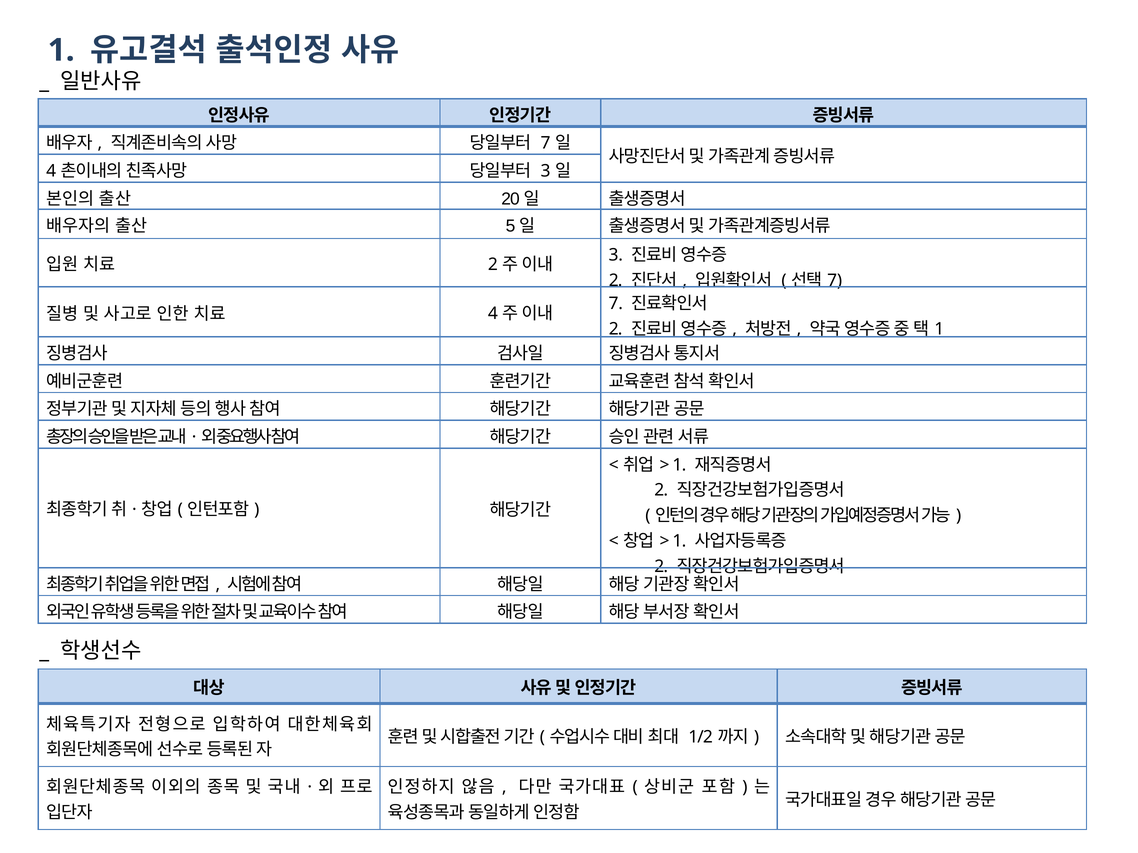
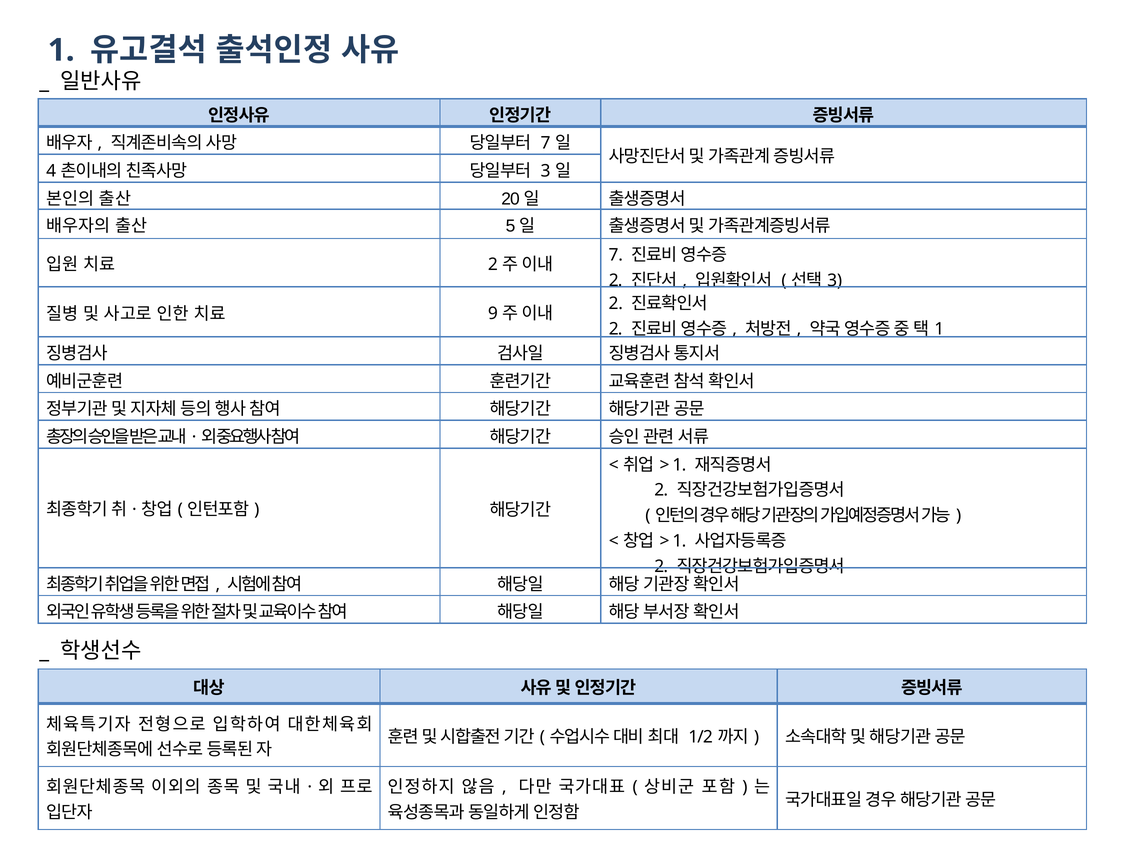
3 at (616, 255): 3 -> 7
7 at (835, 281): 7 -> 3
4 at (493, 314): 4 -> 9
7 at (616, 304): 7 -> 2
